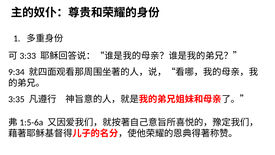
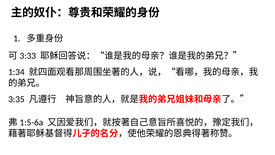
9:34: 9:34 -> 1:34
